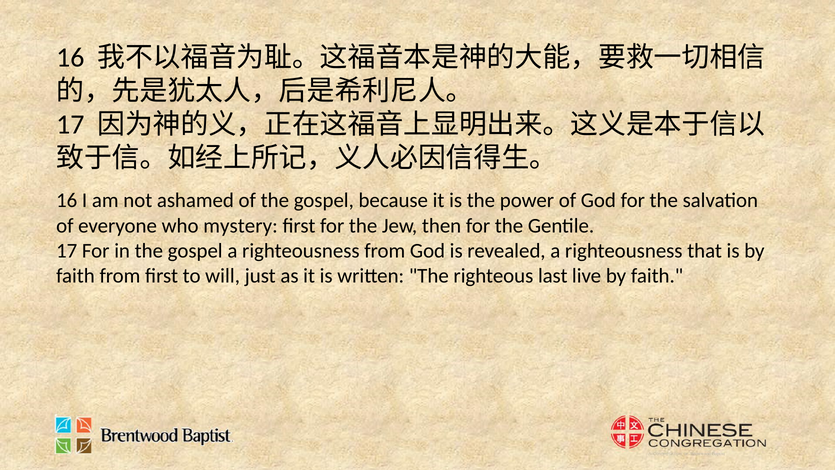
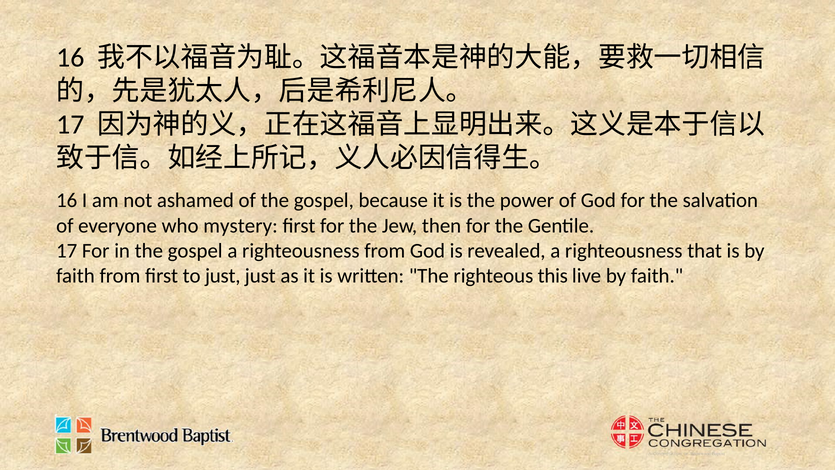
to will: will -> just
last: last -> this
